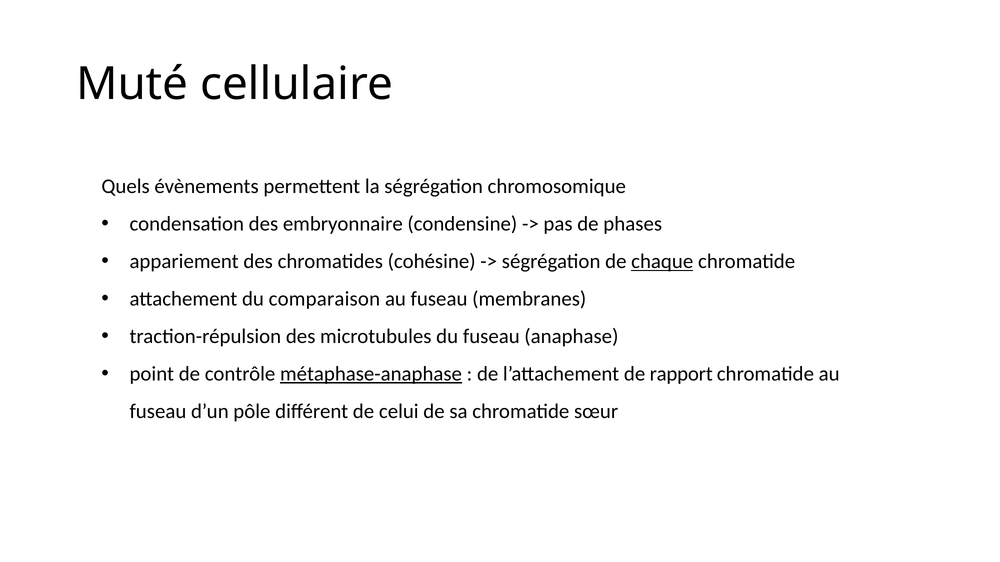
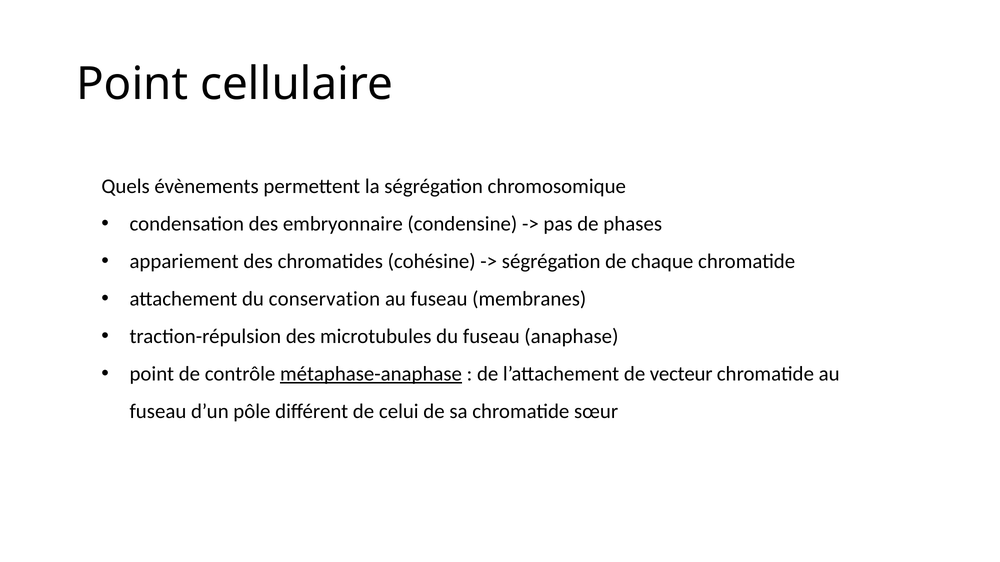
Muté at (132, 84): Muté -> Point
chaque underline: present -> none
comparaison: comparaison -> conservation
rapport: rapport -> vecteur
